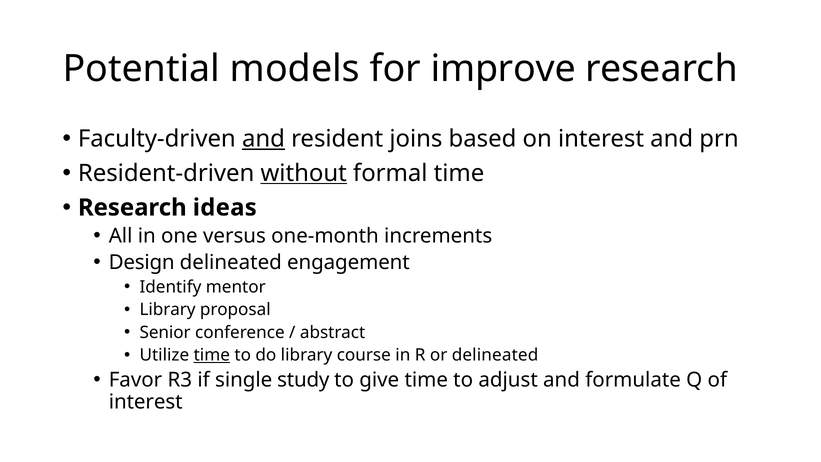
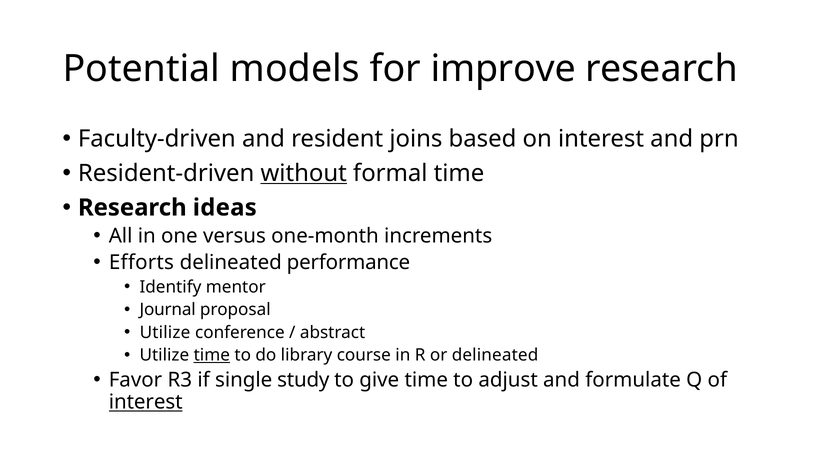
and at (264, 139) underline: present -> none
Design: Design -> Efforts
engagement: engagement -> performance
Library at (168, 310): Library -> Journal
Senior at (165, 332): Senior -> Utilize
interest at (146, 402) underline: none -> present
